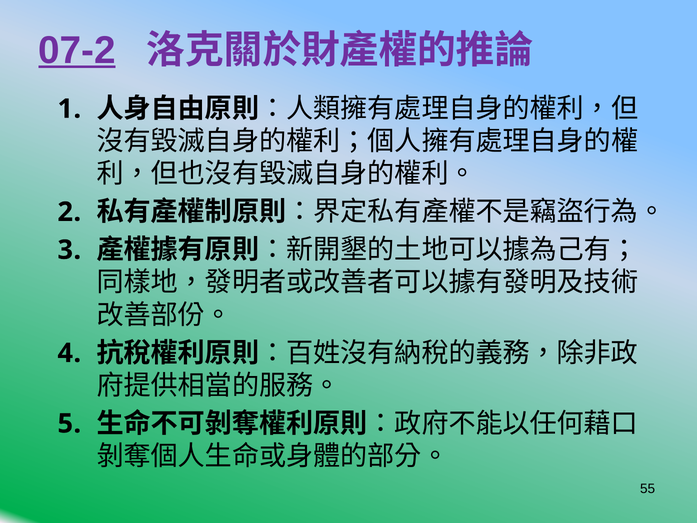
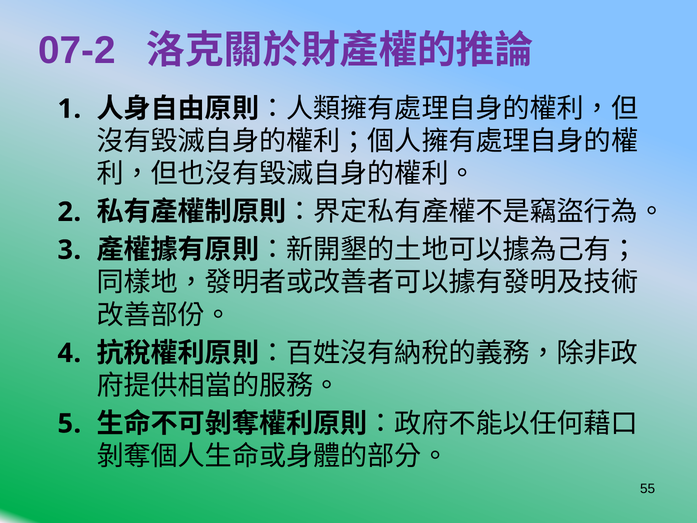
07-2 underline: present -> none
